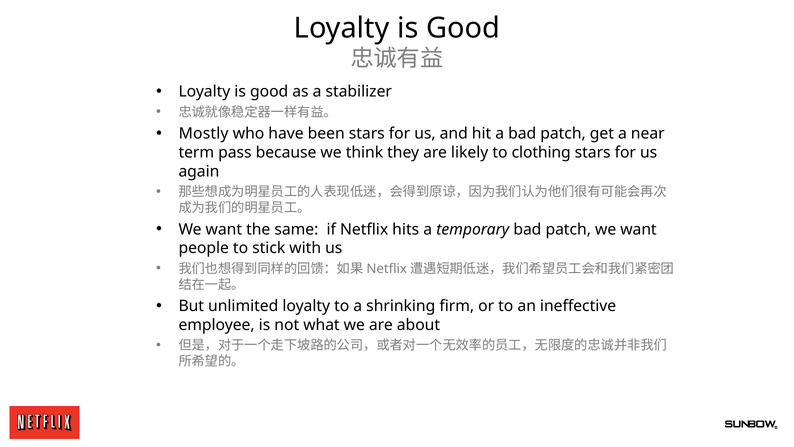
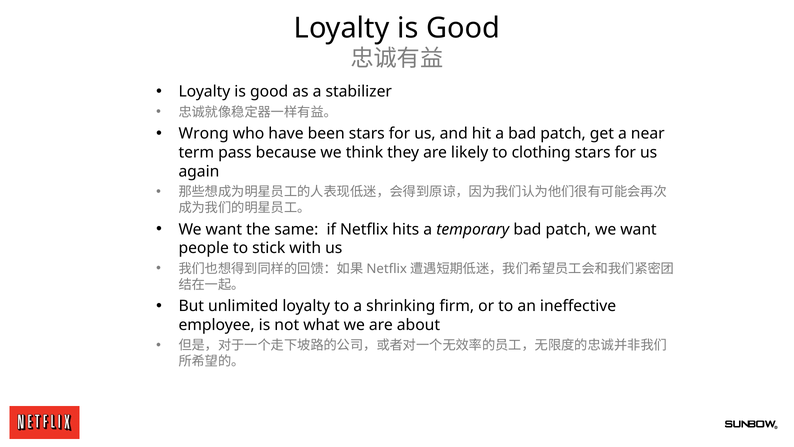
Mostly: Mostly -> Wrong
